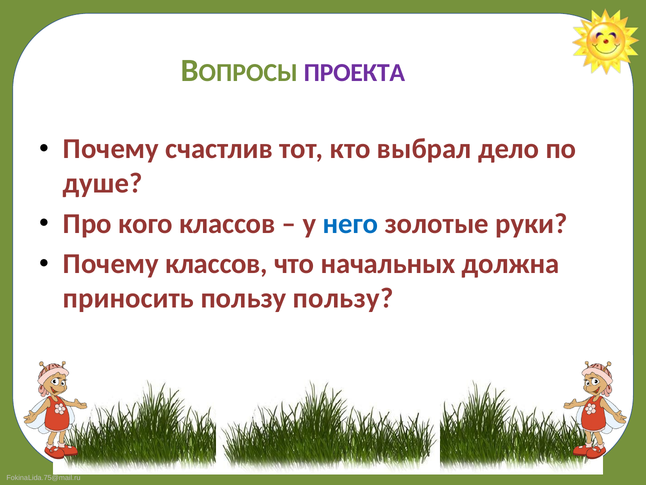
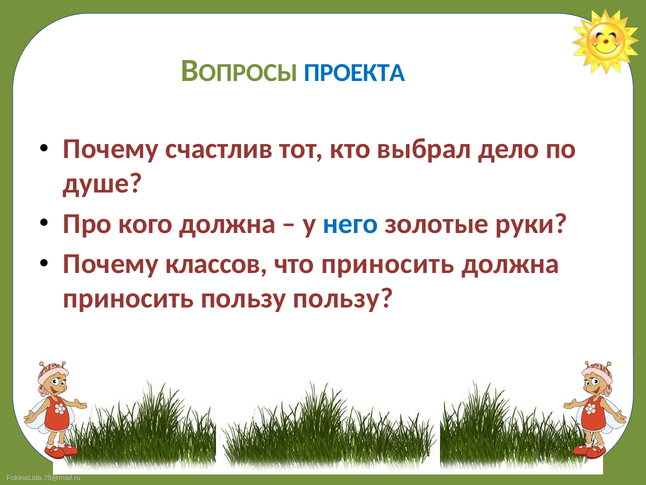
ПРОЕКТА colour: purple -> blue
кого классов: классов -> должна
что начальных: начальных -> приносить
